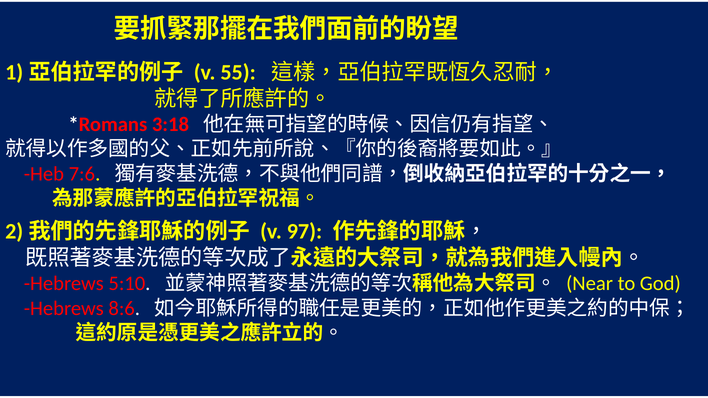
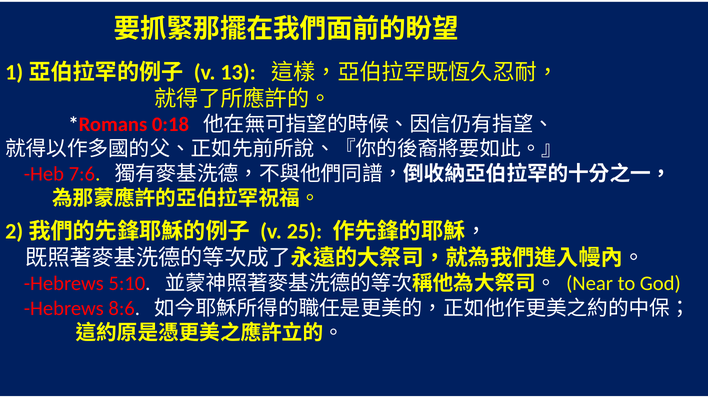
55: 55 -> 13
3:18: 3:18 -> 0:18
97: 97 -> 25
